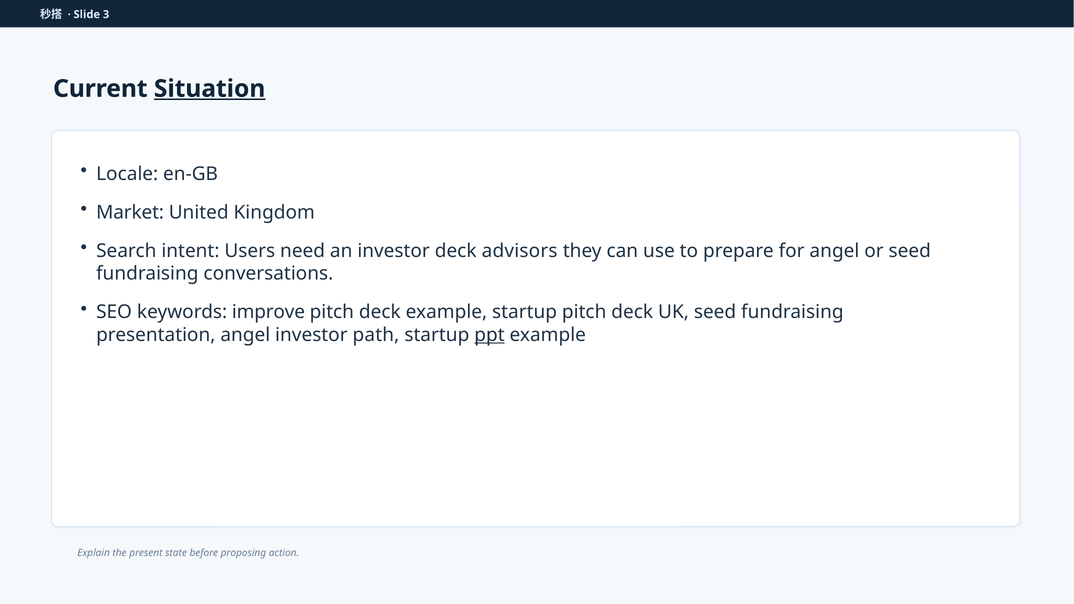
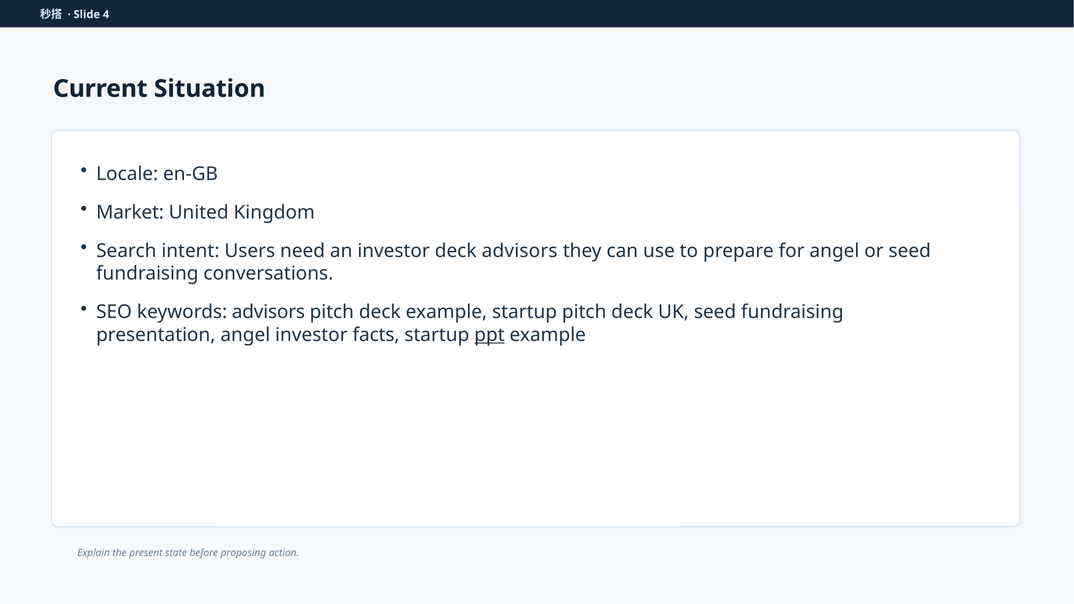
3: 3 -> 4
Situation underline: present -> none
keywords improve: improve -> advisors
path: path -> facts
